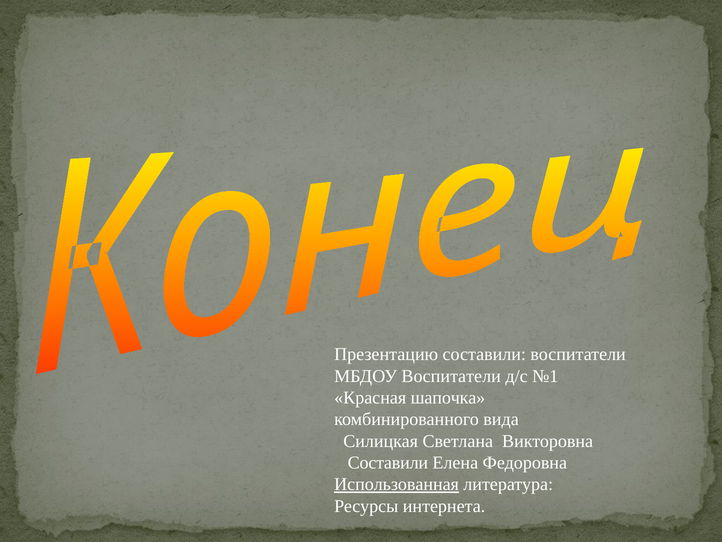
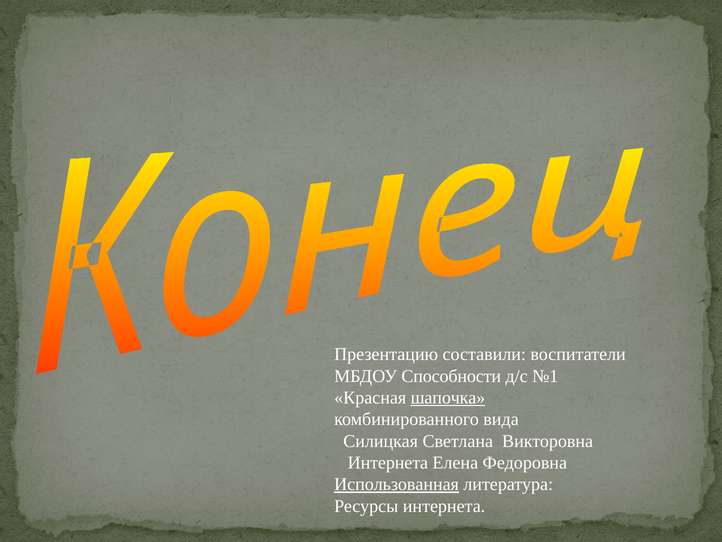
МБДОУ Воспитатели: Воспитатели -> Способности
шапочка underline: none -> present
Составили at (388, 462): Составили -> Интернета
